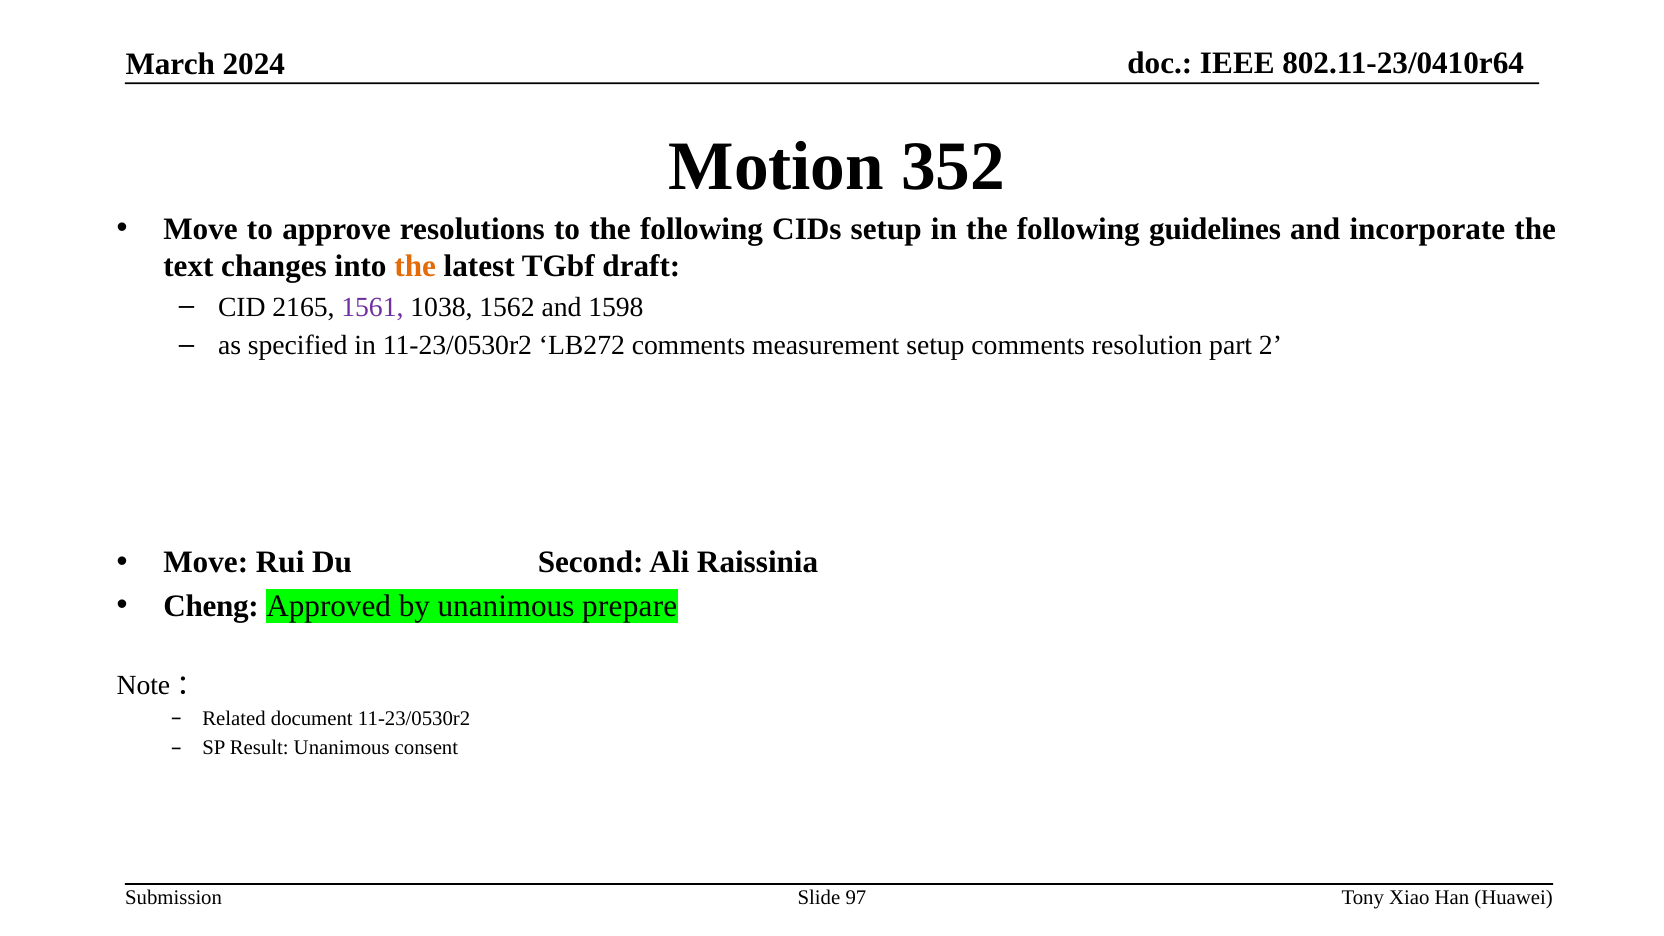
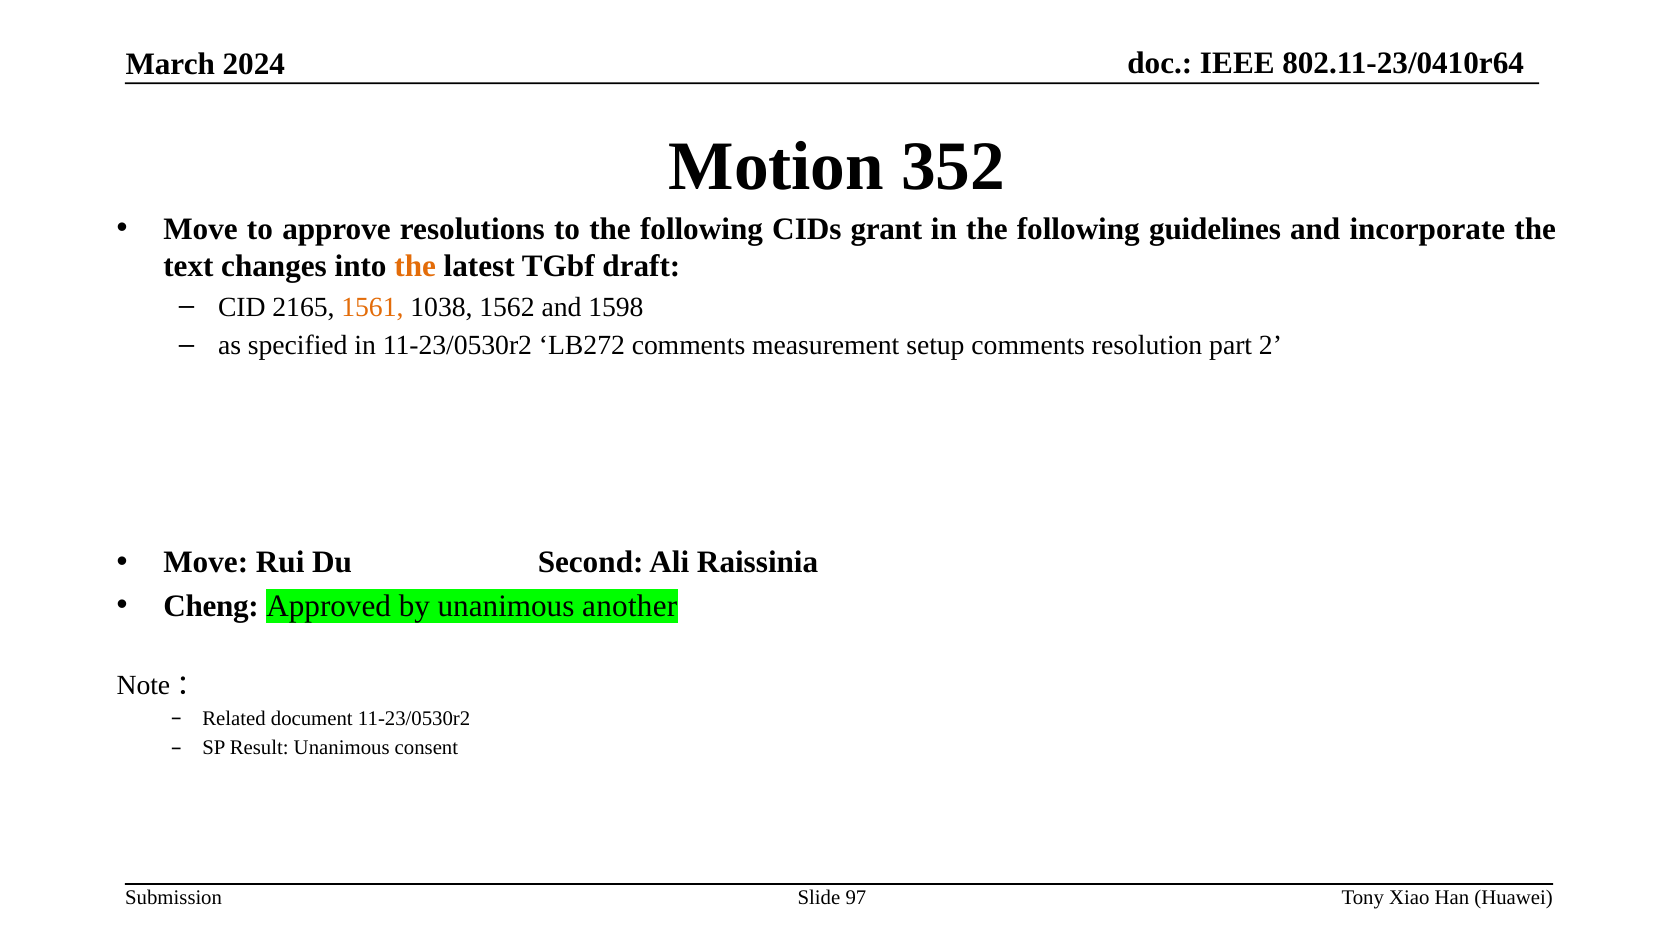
CIDs setup: setup -> grant
1561 colour: purple -> orange
prepare: prepare -> another
